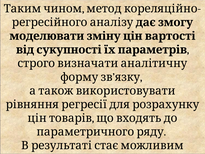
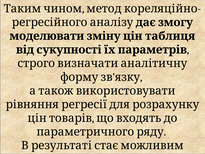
вартості: вартості -> таблиця
